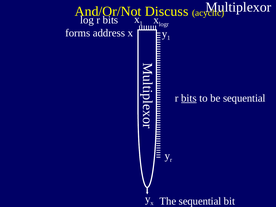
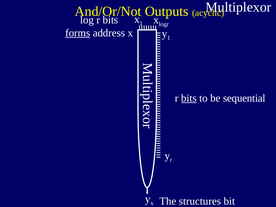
Discuss: Discuss -> Outputs
forms underline: none -> present
The sequential: sequential -> structures
